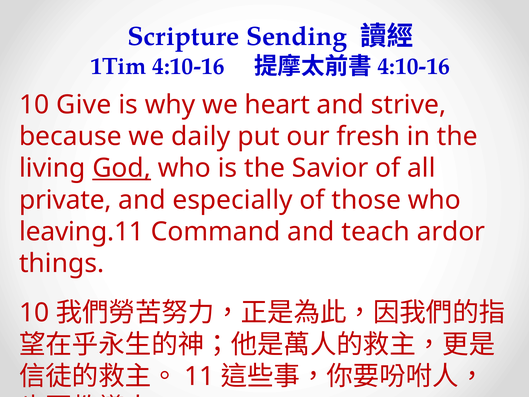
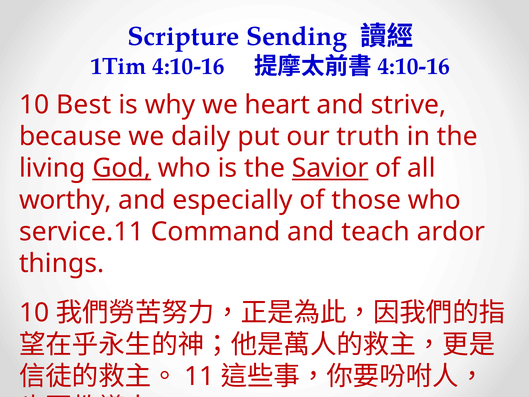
Give: Give -> Best
fresh: fresh -> truth
Savior underline: none -> present
private: private -> worthy
leaving.11: leaving.11 -> service.11
